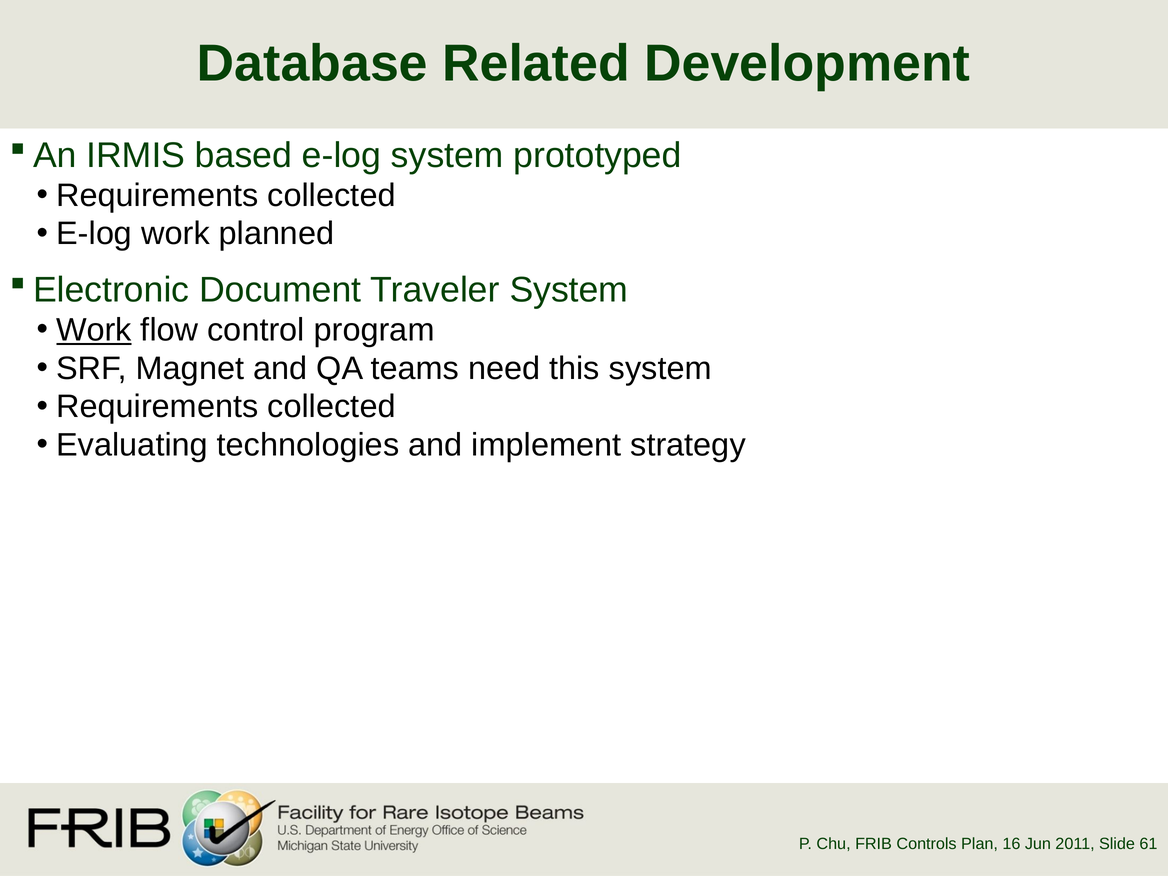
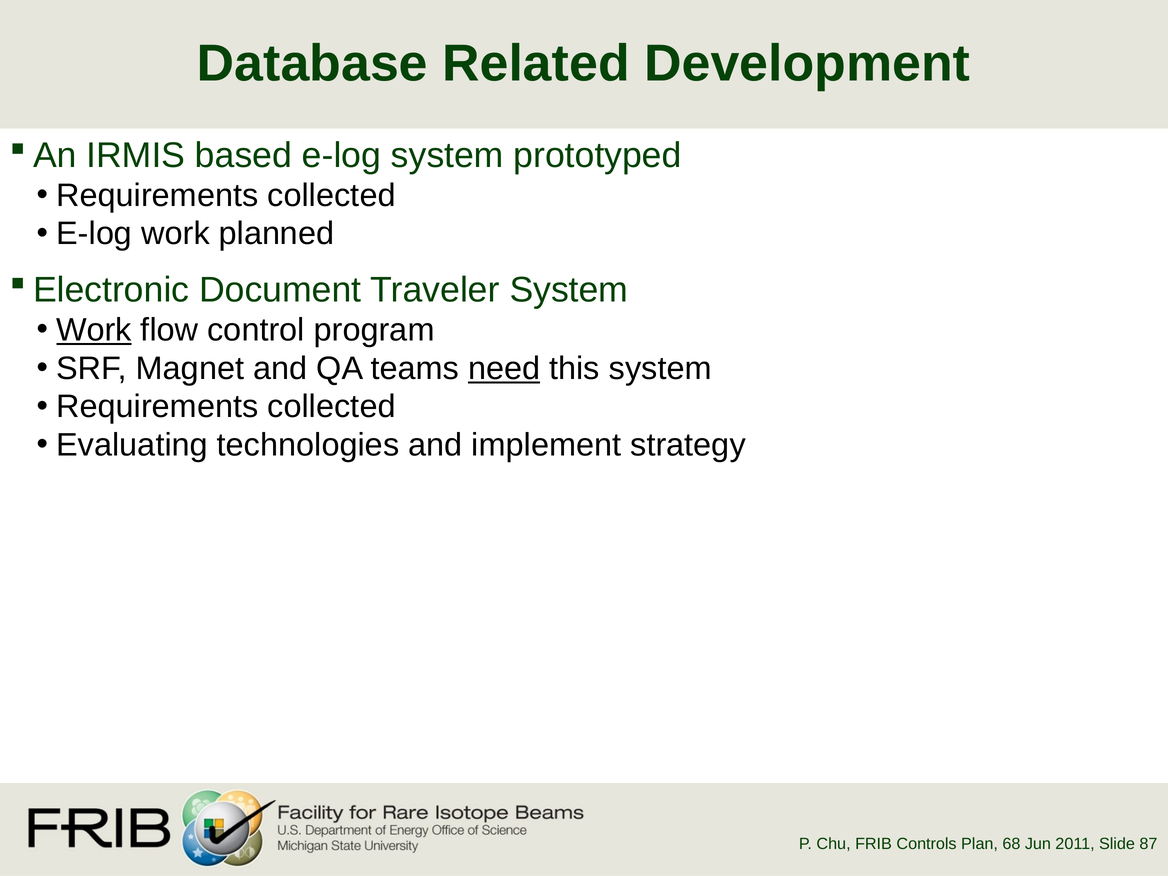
need underline: none -> present
16: 16 -> 68
61: 61 -> 87
